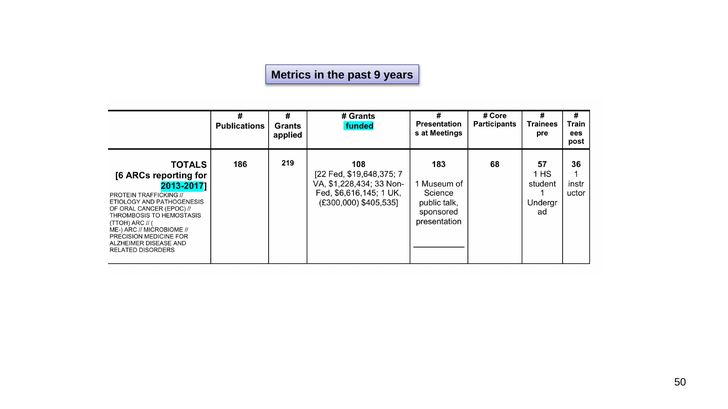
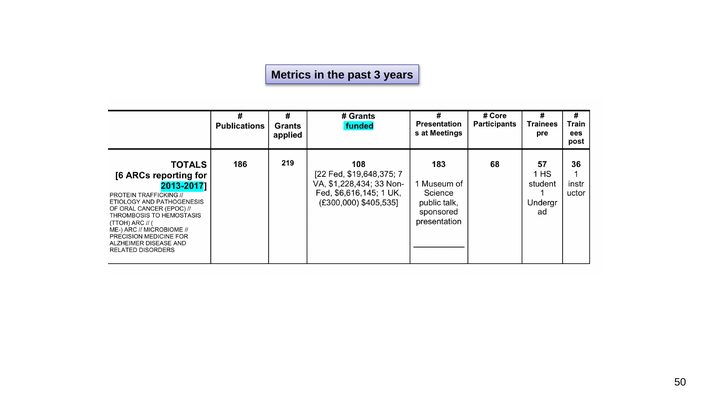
9: 9 -> 3
